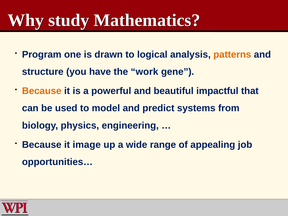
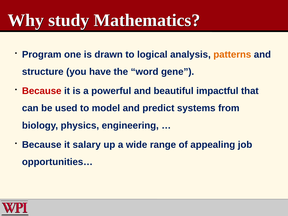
work: work -> word
Because at (42, 91) colour: orange -> red
image: image -> salary
